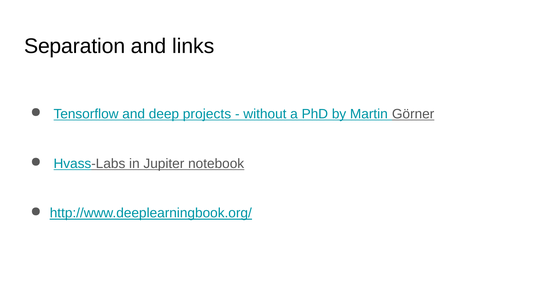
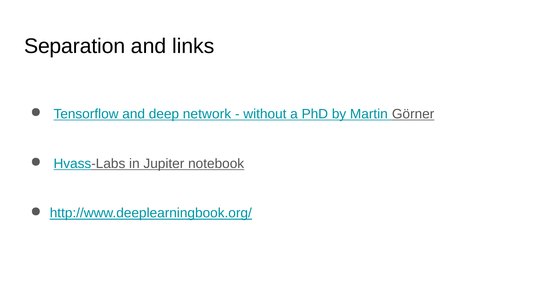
projects: projects -> network
